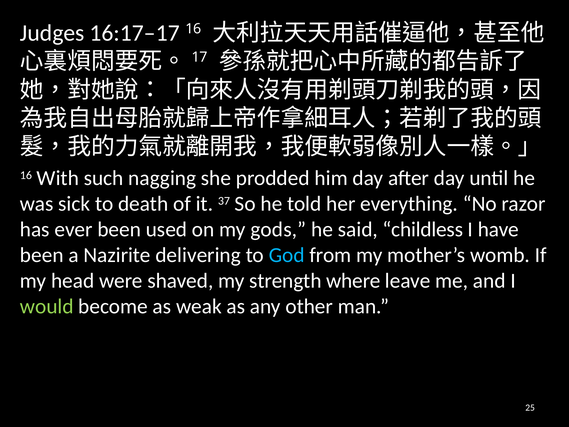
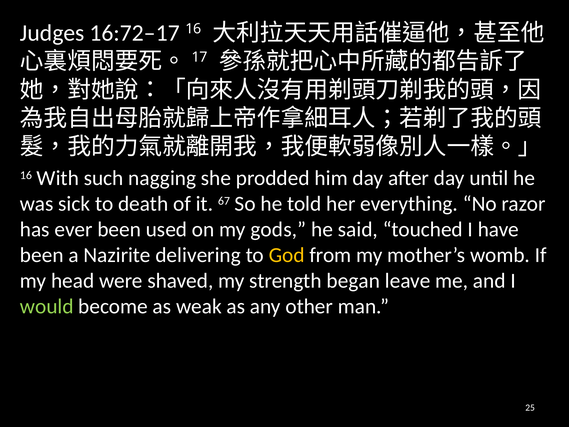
16:17–17: 16:17–17 -> 16:72–17
37: 37 -> 67
childless: childless -> touched
God colour: light blue -> yellow
where: where -> began
